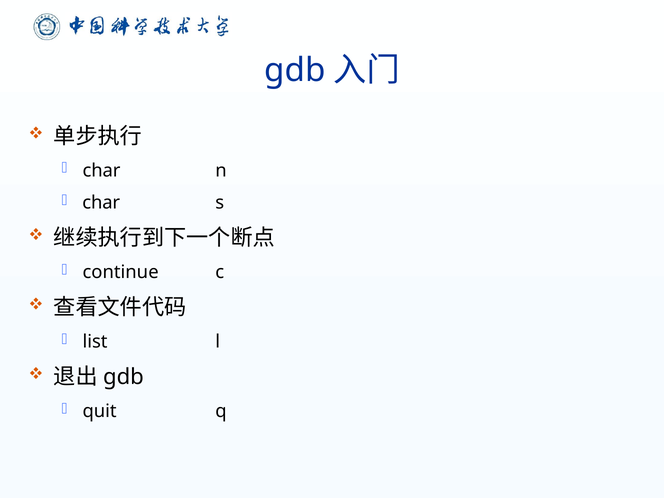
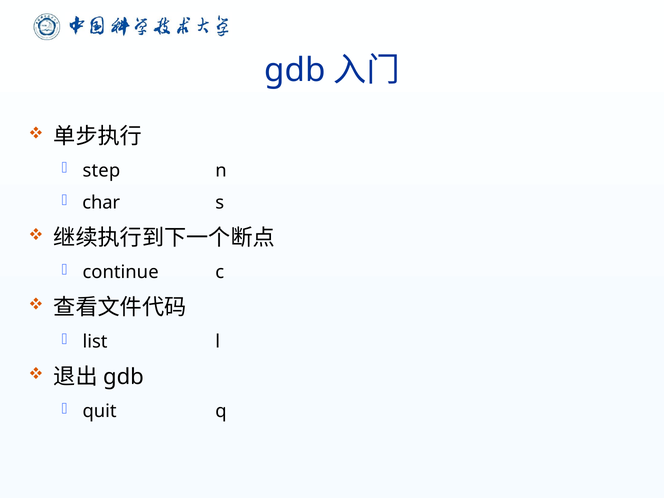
char at (101, 171): char -> step
